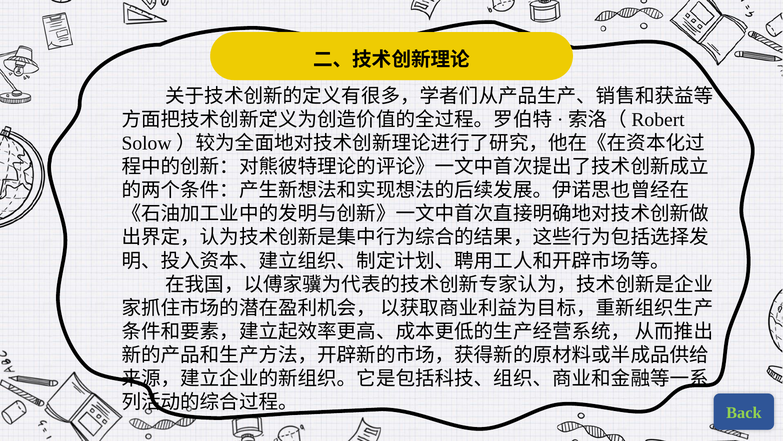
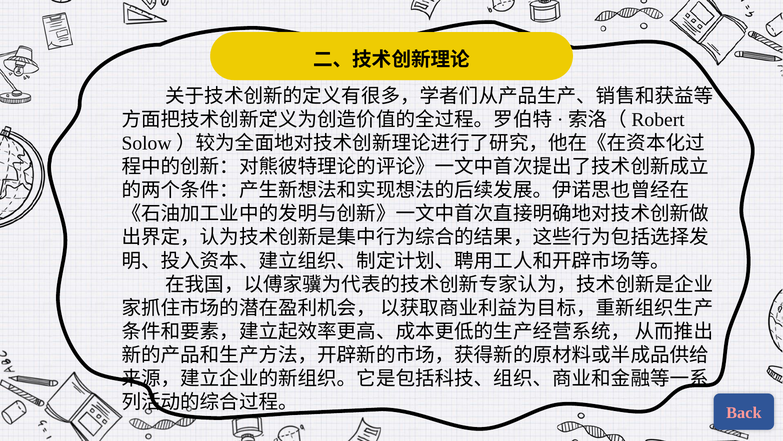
Back colour: light green -> pink
